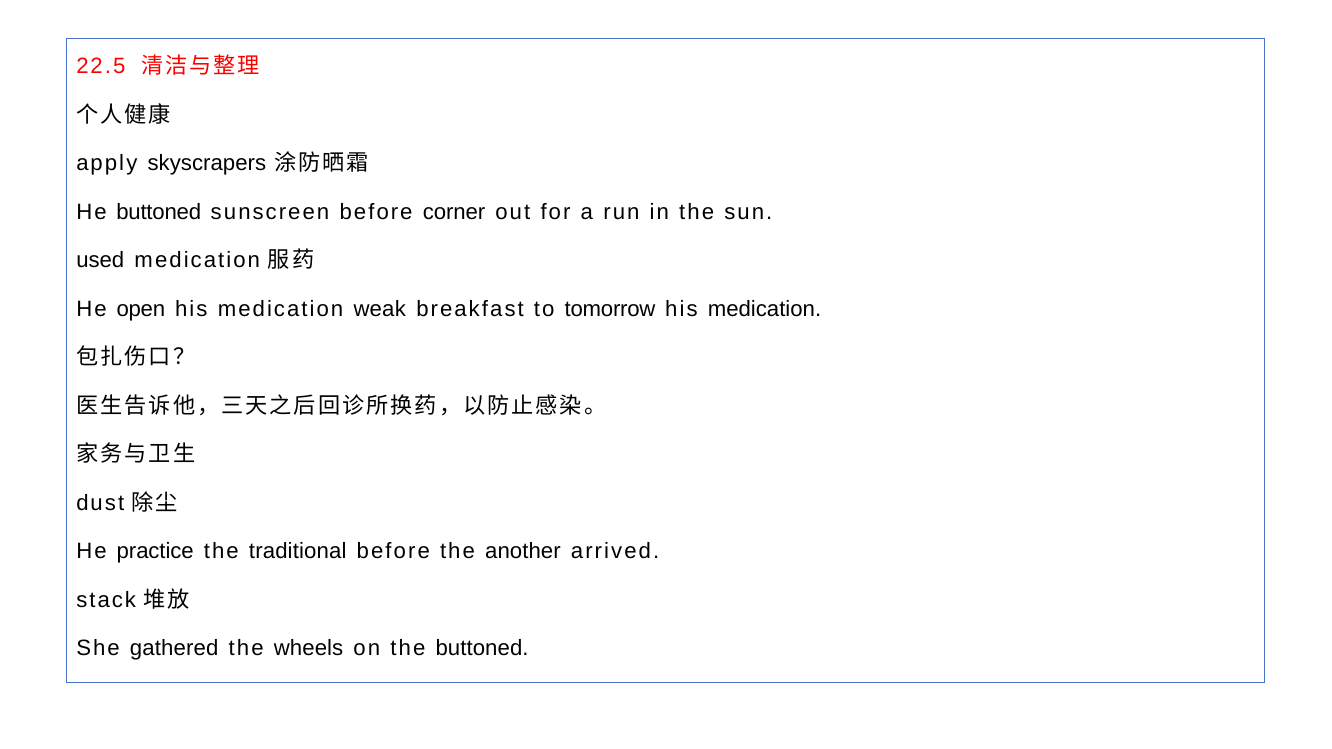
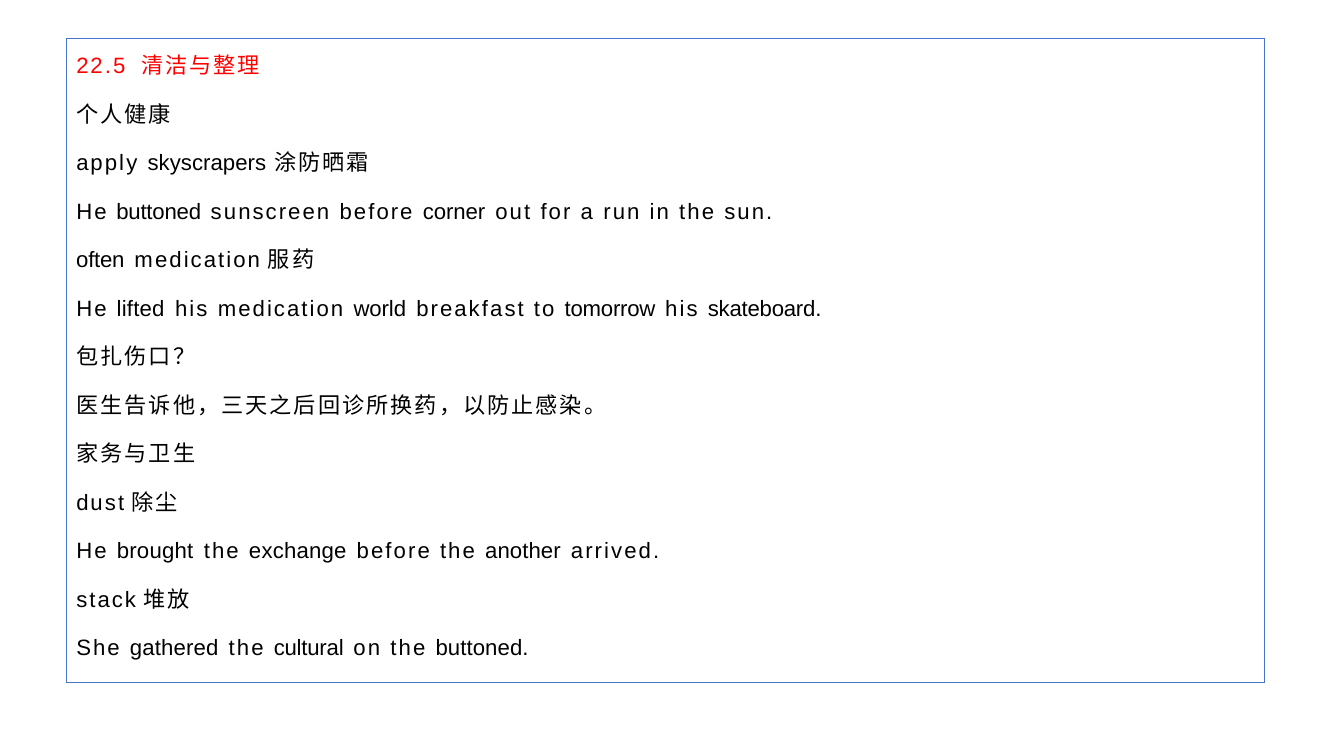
used: used -> often
open: open -> lifted
weak: weak -> world
medication at (764, 309): medication -> skateboard
practice: practice -> brought
traditional: traditional -> exchange
wheels: wheels -> cultural
